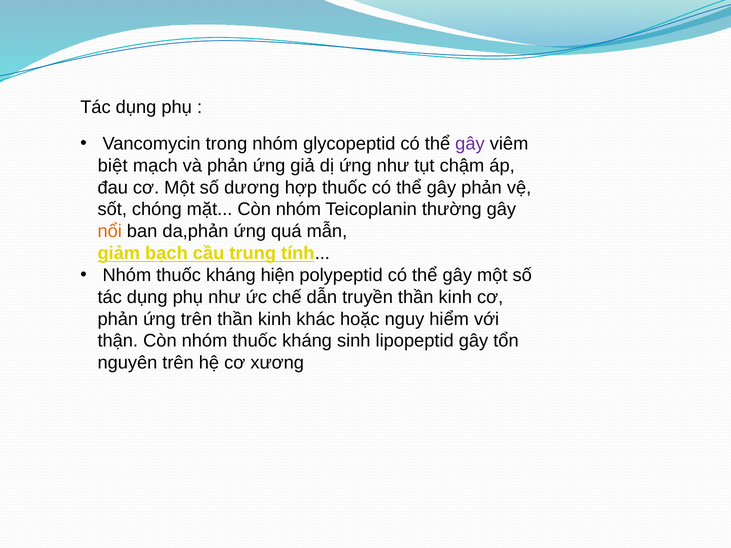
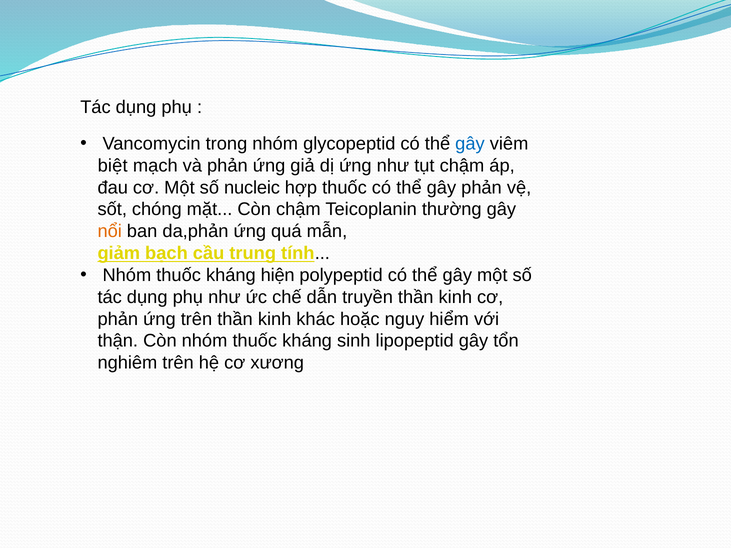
gây at (470, 144) colour: purple -> blue
dương: dương -> nucleic
mặt Còn nhóm: nhóm -> chậm
nguyên: nguyên -> nghiêm
